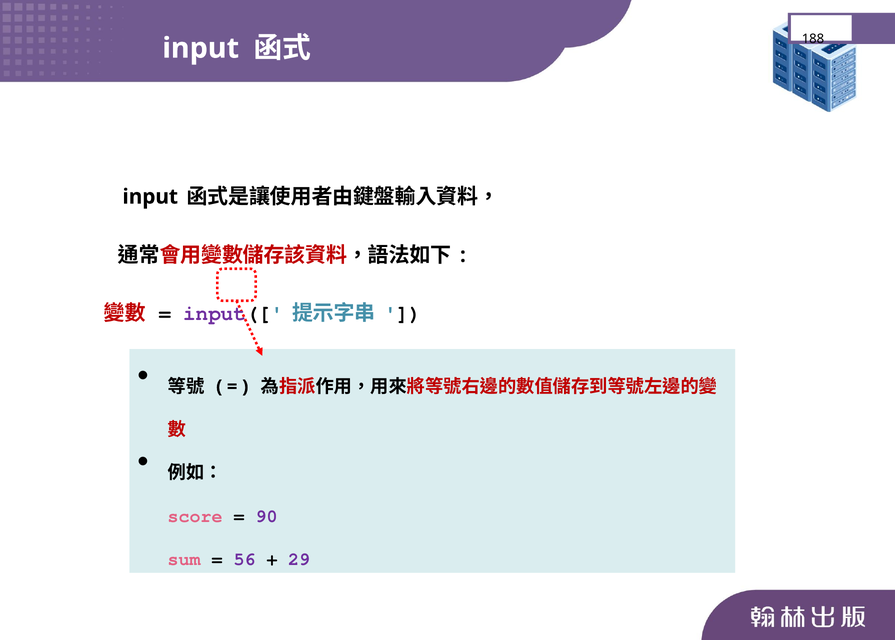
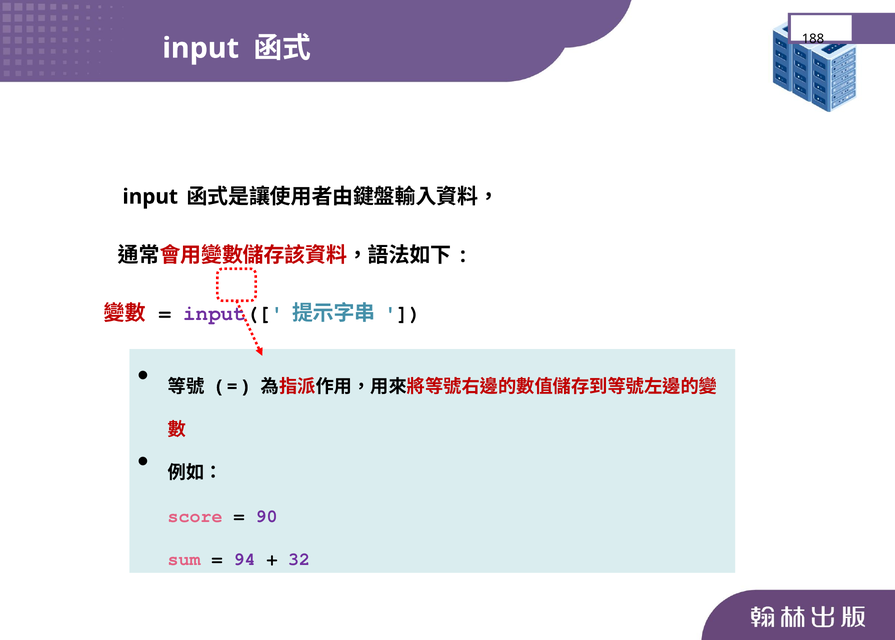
56: 56 -> 94
29: 29 -> 32
